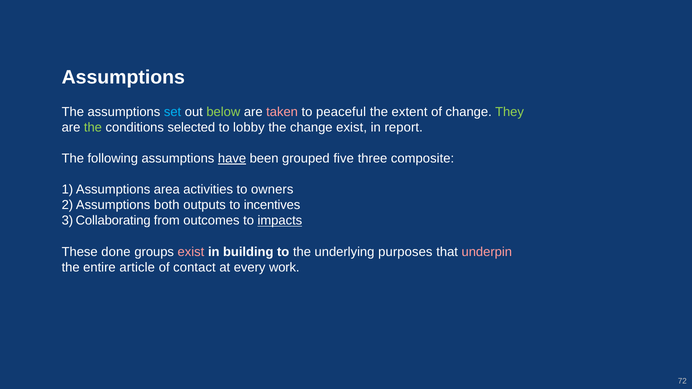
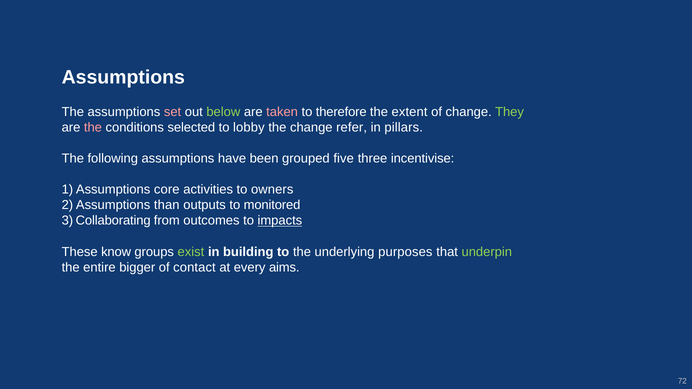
set colour: light blue -> pink
peaceful: peaceful -> therefore
the at (93, 127) colour: light green -> pink
change exist: exist -> refer
report: report -> pillars
have underline: present -> none
composite: composite -> incentivise
area: area -> core
both: both -> than
incentives: incentives -> monitored
done: done -> know
exist at (191, 252) colour: pink -> light green
underpin colour: pink -> light green
article: article -> bigger
work: work -> aims
